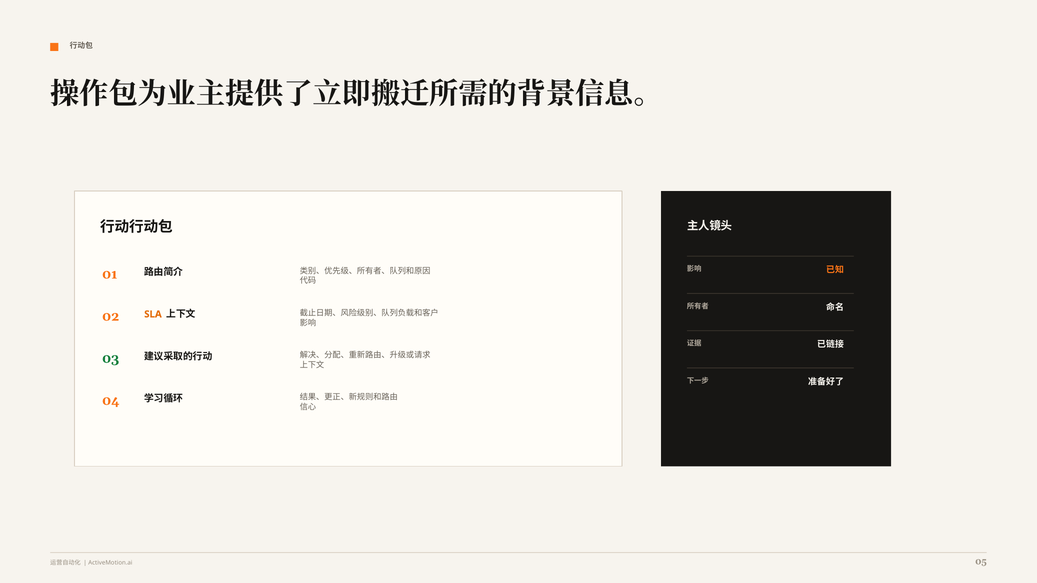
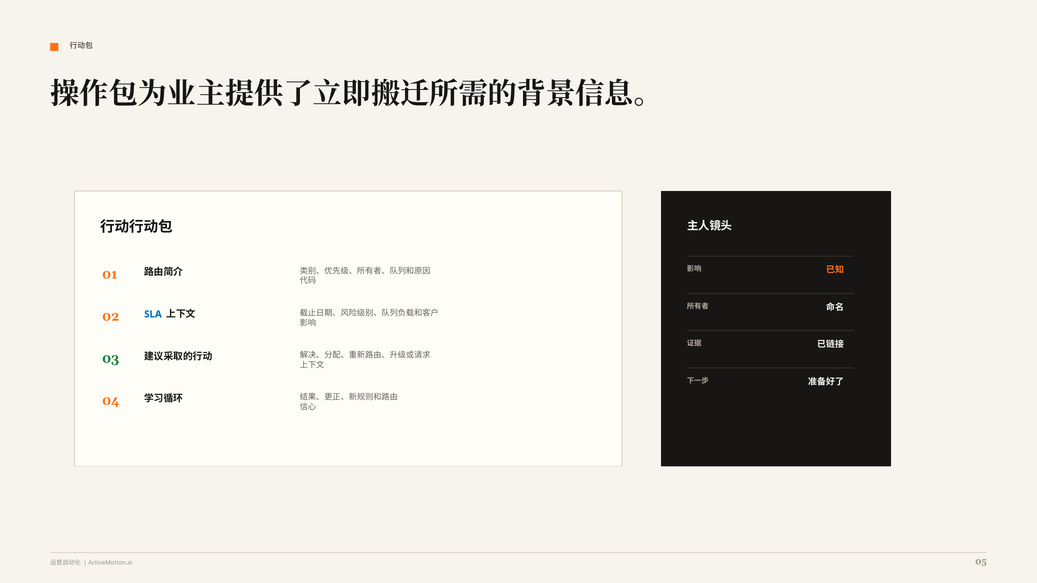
SLA colour: orange -> blue
